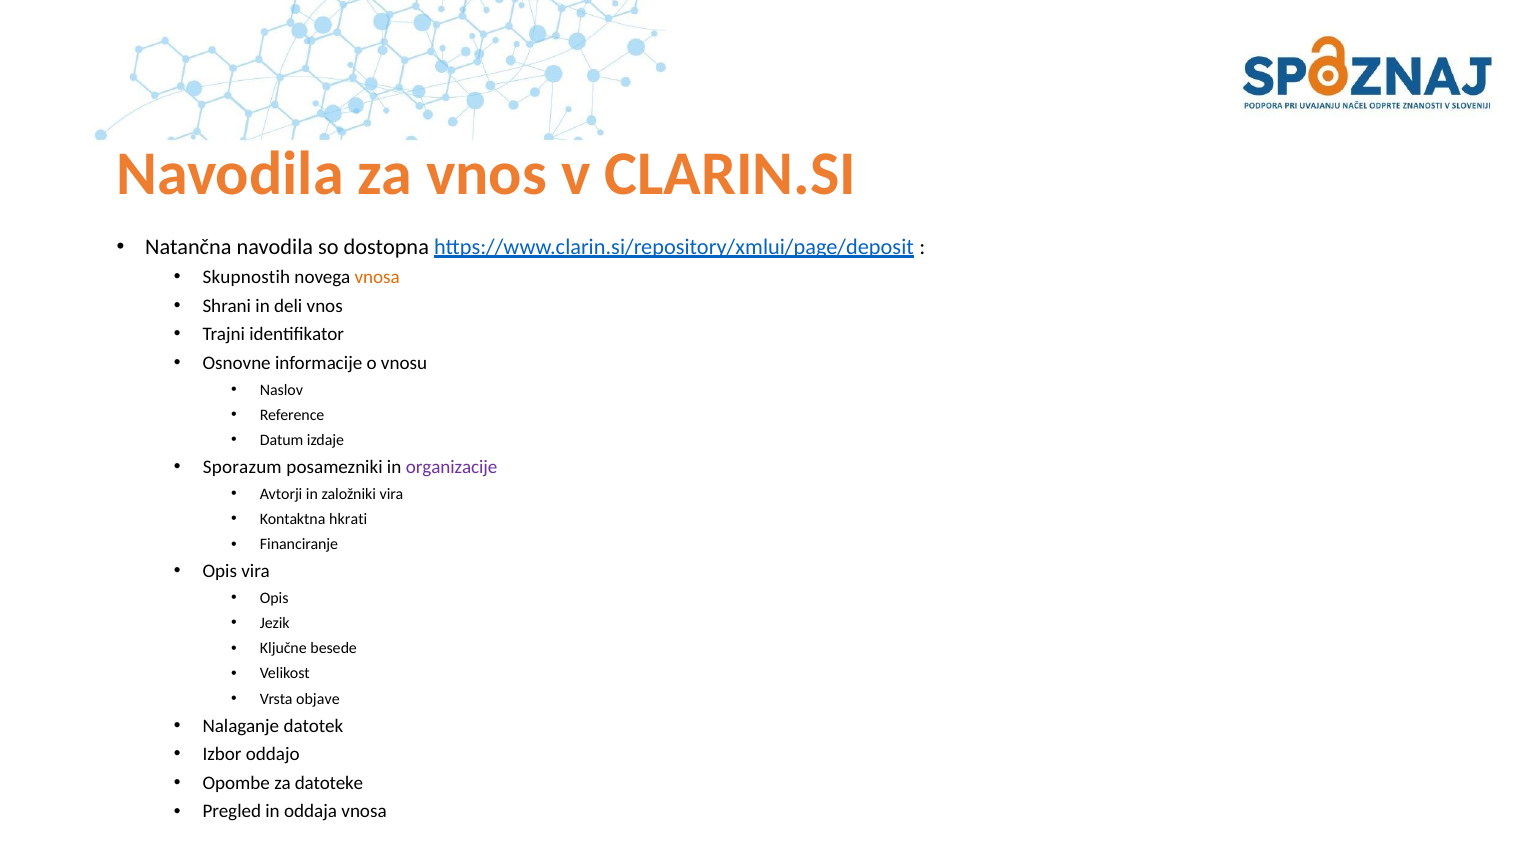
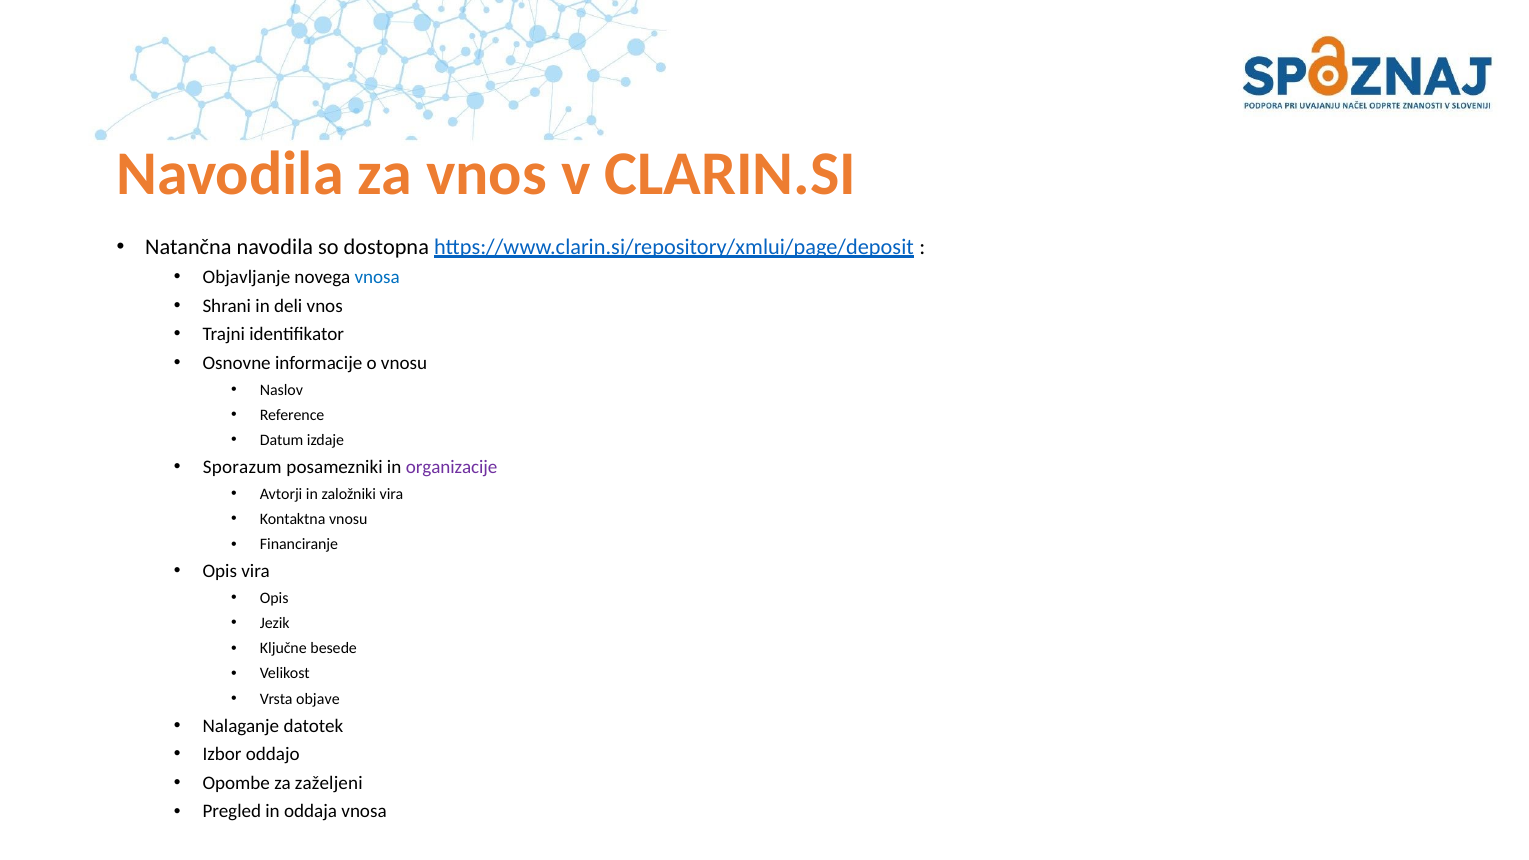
Skupnostih: Skupnostih -> Objavljanje
vnosa at (377, 277) colour: orange -> blue
Kontaktna hkrati: hkrati -> vnosu
datoteke: datoteke -> zaželjeni
